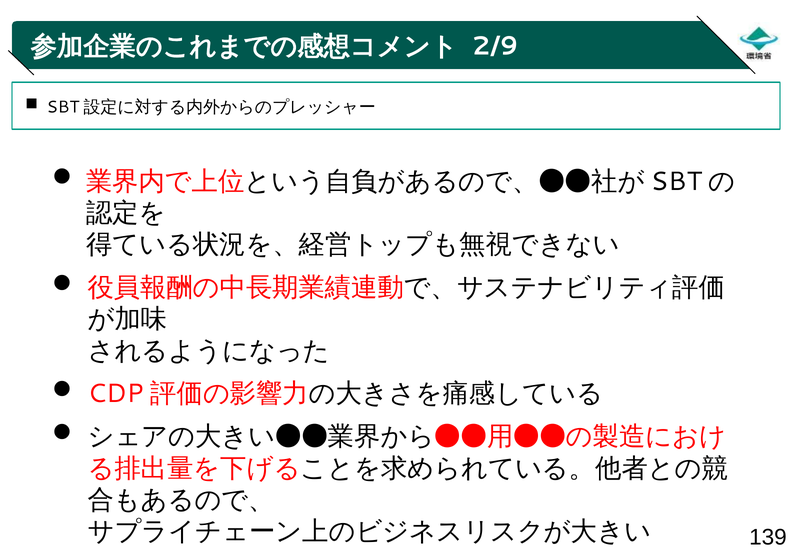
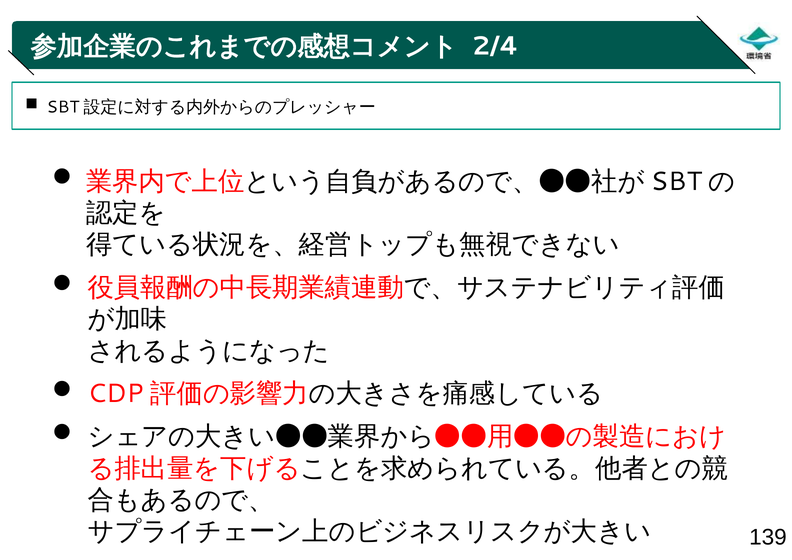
2/9: 2/9 -> 2/4
